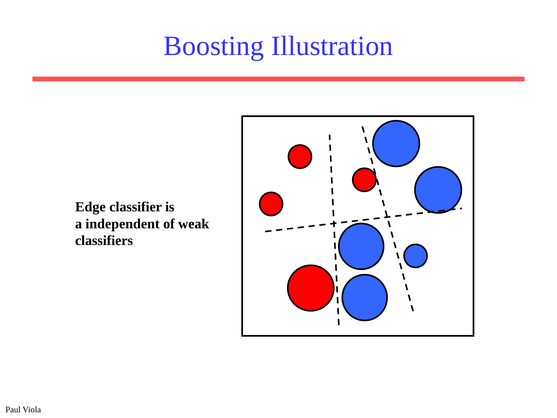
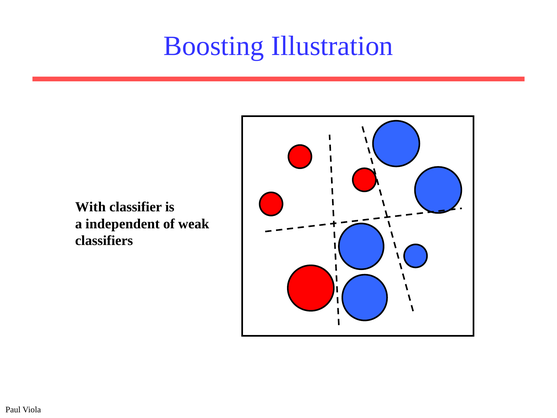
Edge: Edge -> With
